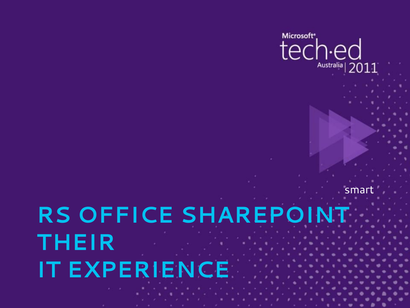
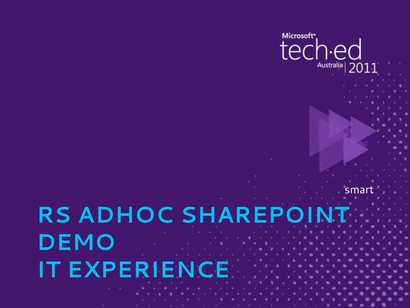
OFFICE: OFFICE -> ADHOC
THEIR: THEIR -> DEMO
